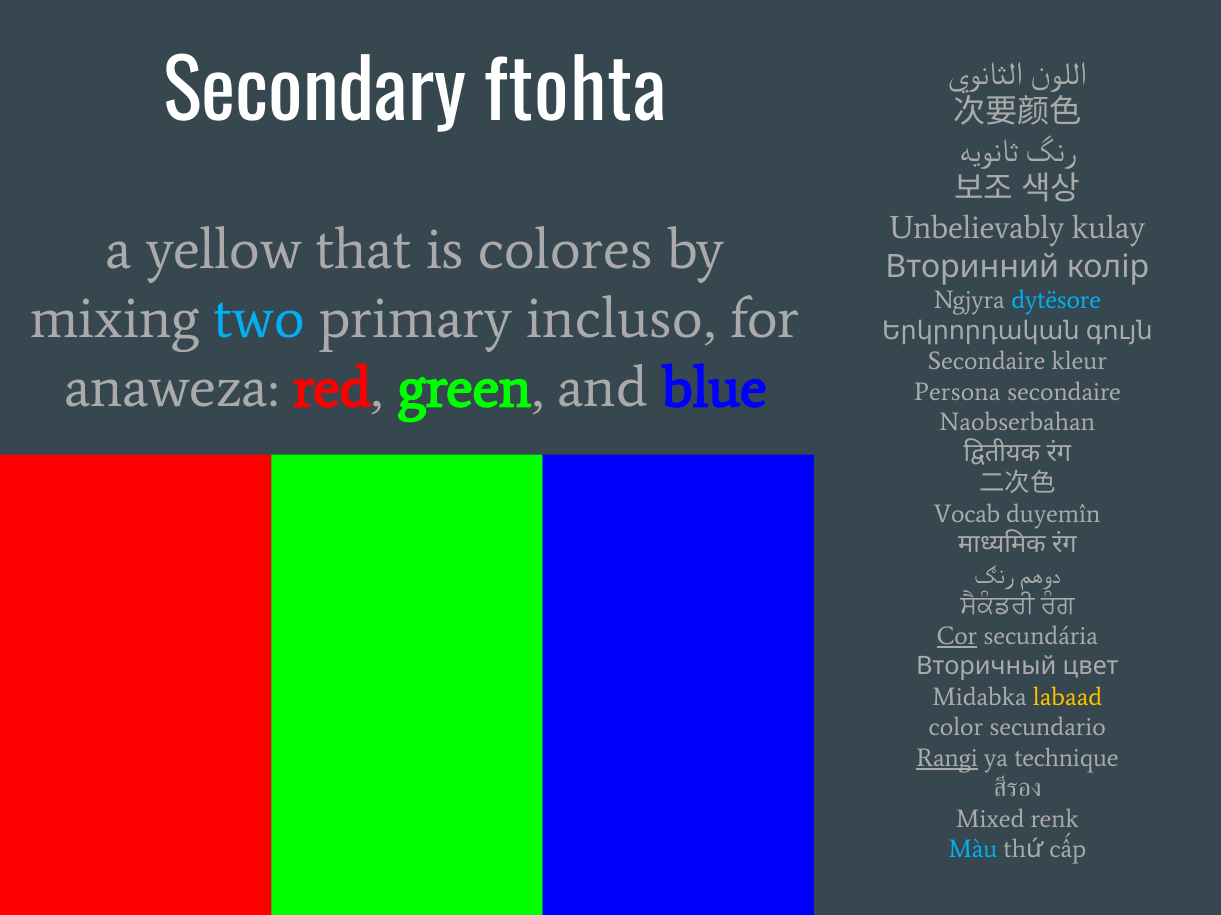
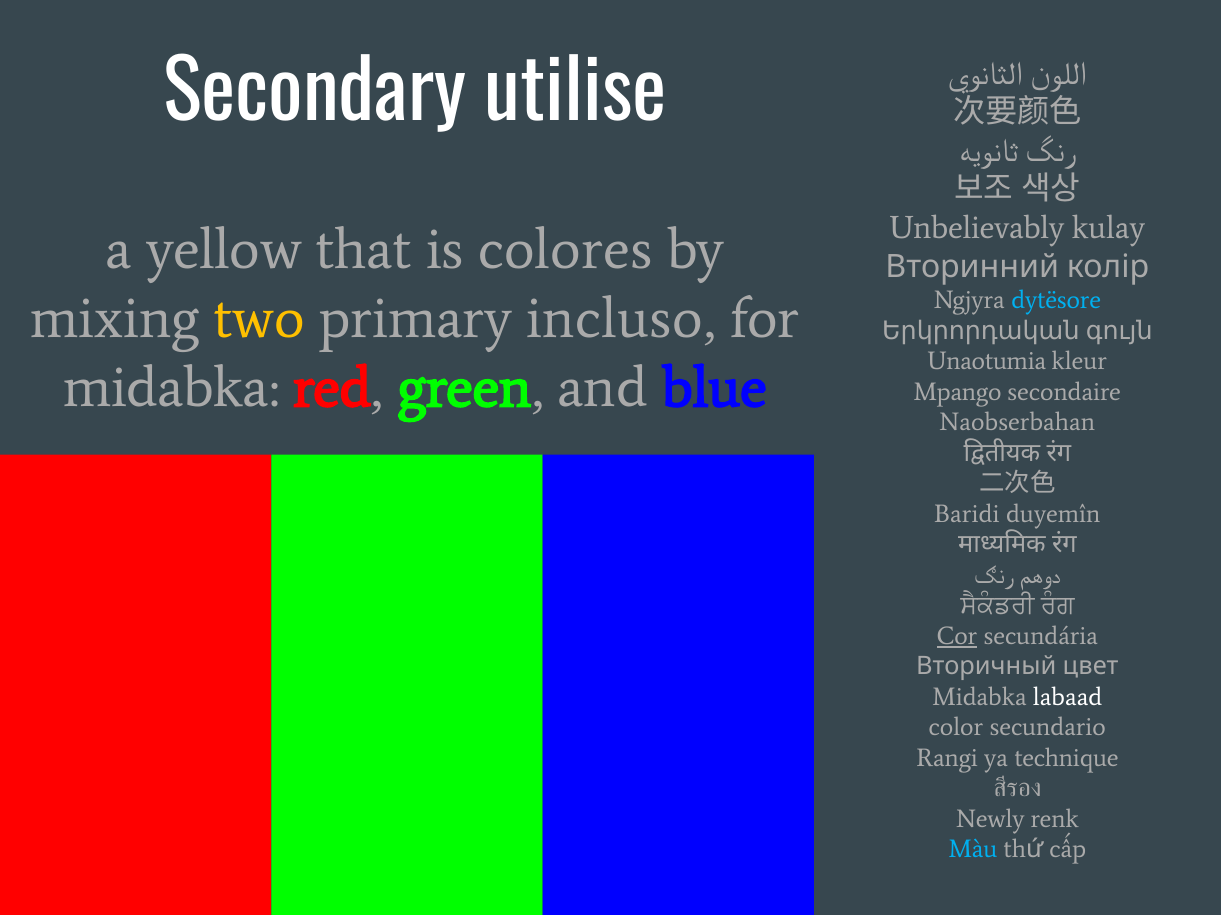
ftohta: ftohta -> utilise
two colour: light blue -> yellow
Secondaire at (987, 362): Secondaire -> Unaotumia
anaweza at (172, 388): anaweza -> midabka
Persona: Persona -> Mpango
Vocab: Vocab -> Baridi
labaad colour: yellow -> white
Rangi underline: present -> none
Mixed: Mixed -> Newly
